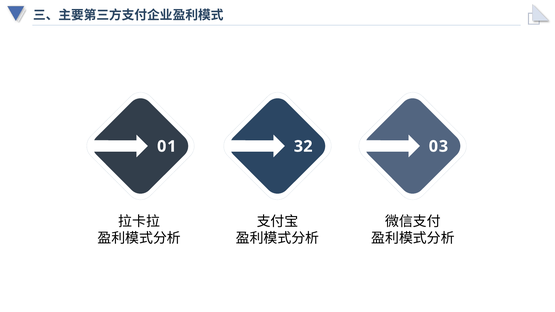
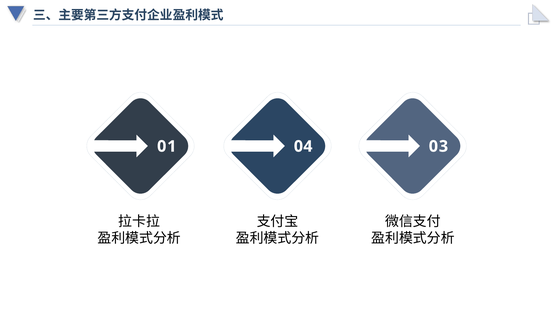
32: 32 -> 04
